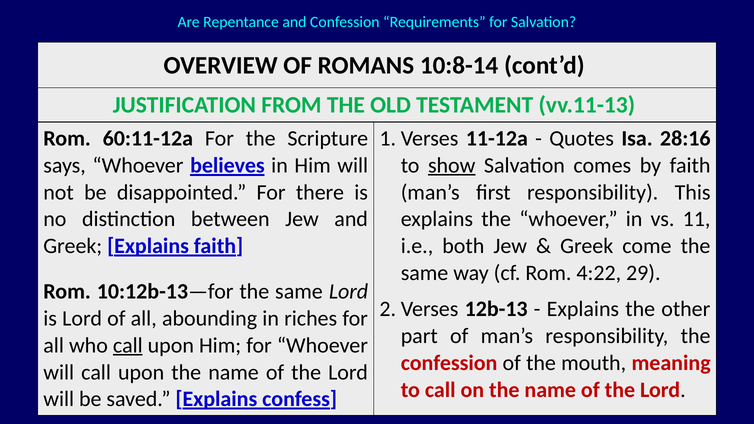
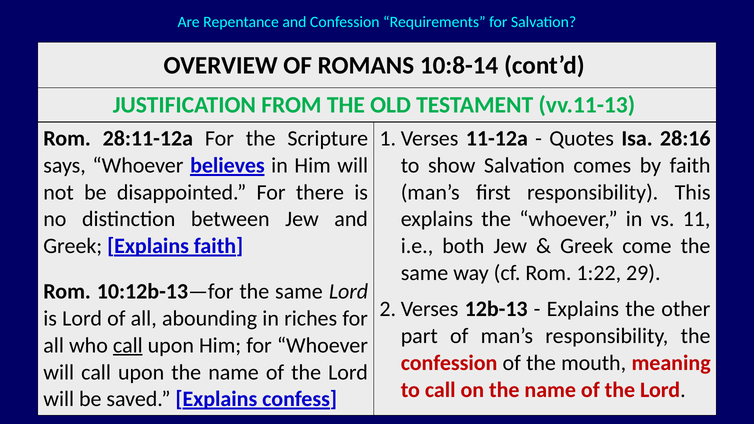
60:11-12a: 60:11-12a -> 28:11-12a
show underline: present -> none
4:22: 4:22 -> 1:22
